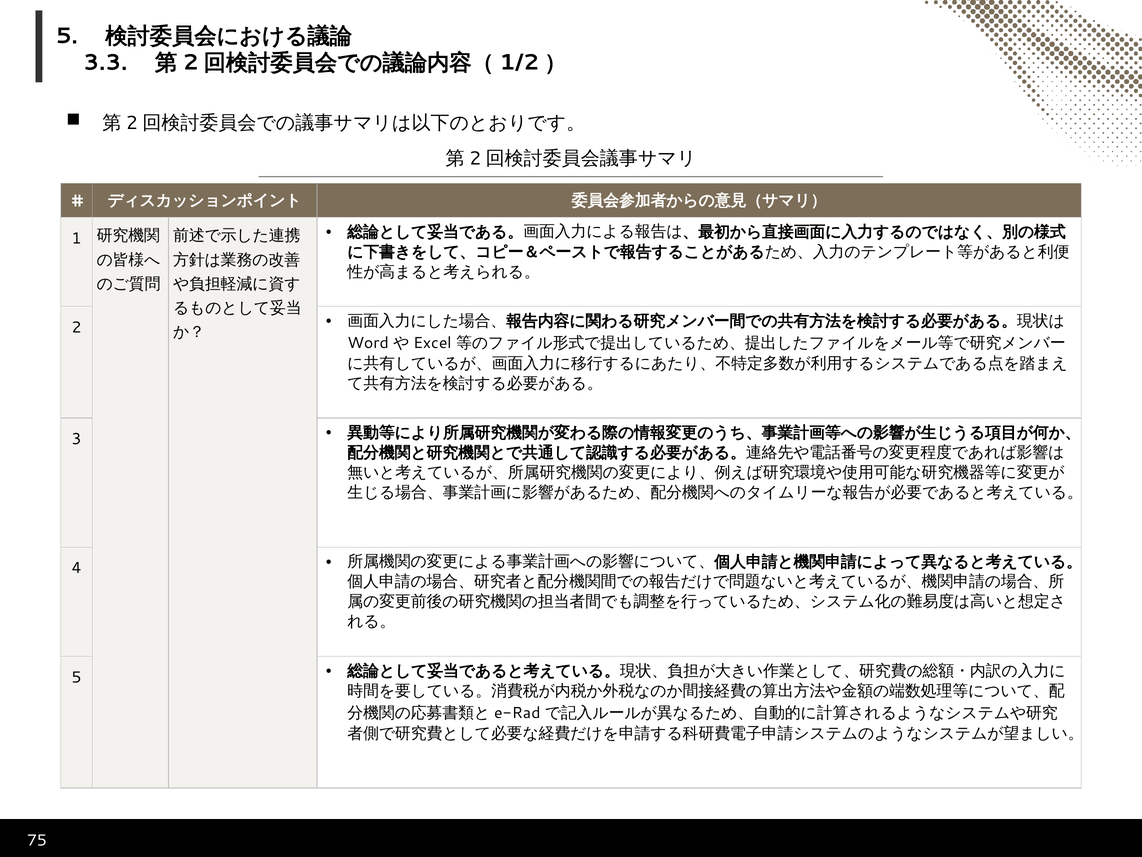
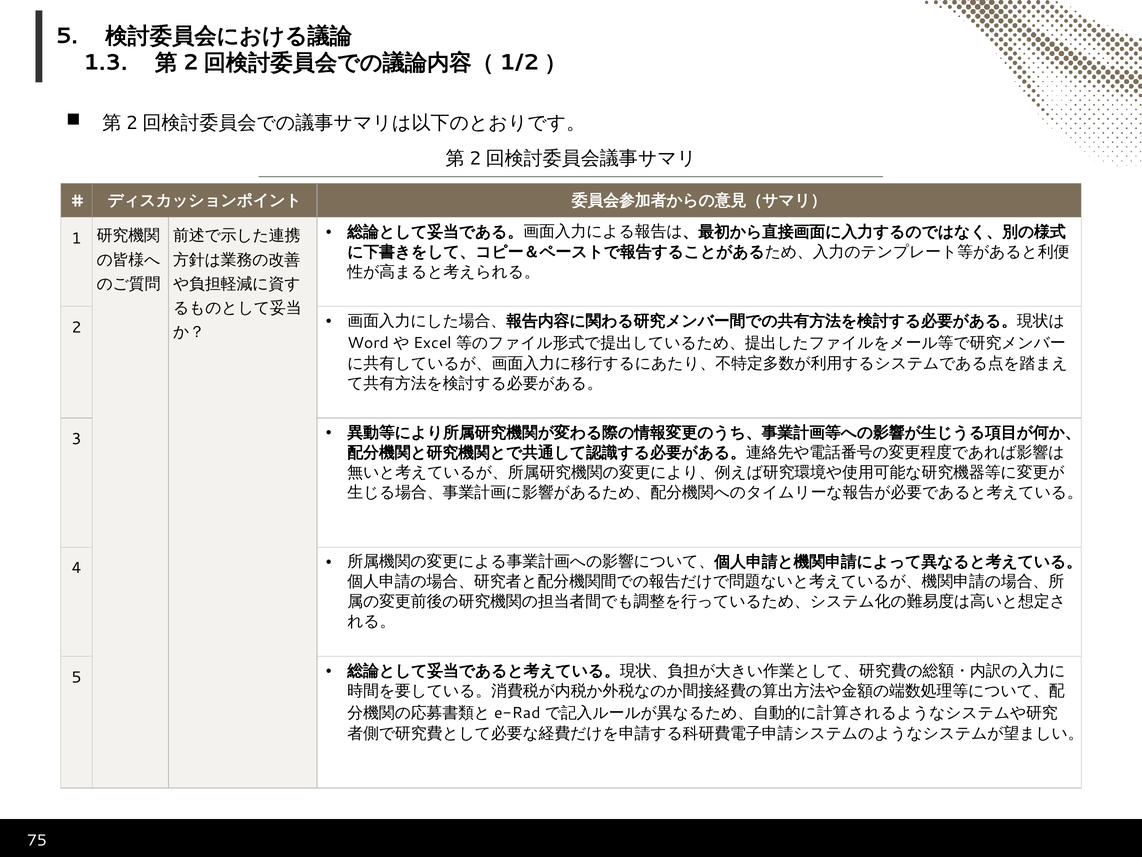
3.3: 3.3 -> 1.3
